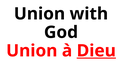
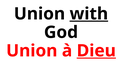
with underline: none -> present
